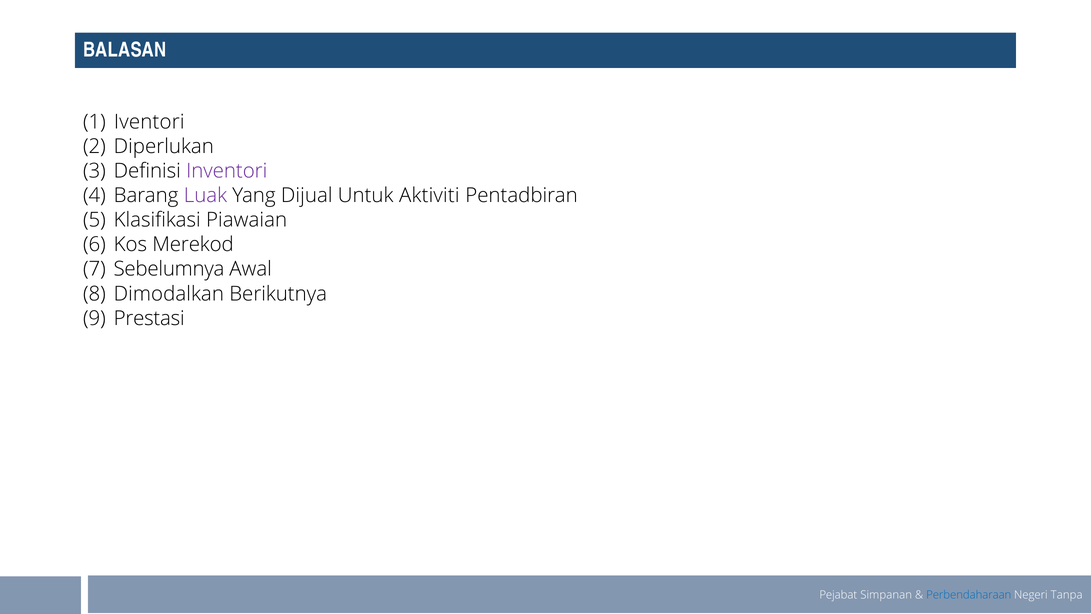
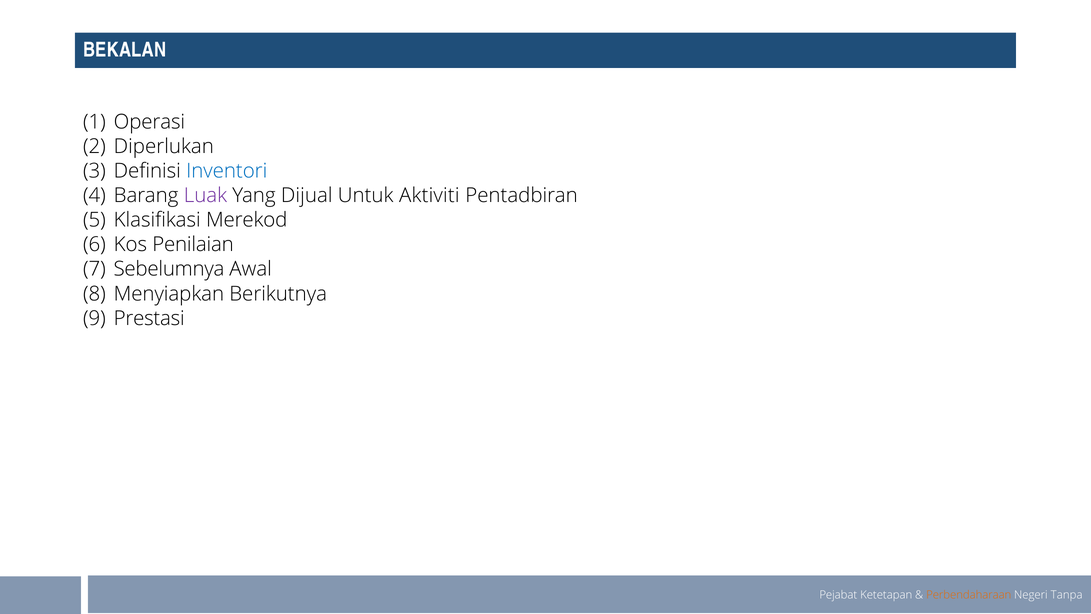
BALASAN: BALASAN -> BEKALAN
Iventori: Iventori -> Operasi
Inventori colour: purple -> blue
Piawaian: Piawaian -> Merekod
Merekod: Merekod -> Penilaian
Dimodalkan: Dimodalkan -> Menyiapkan
Simpanan: Simpanan -> Ketetapan
Perbendaharaan colour: blue -> orange
